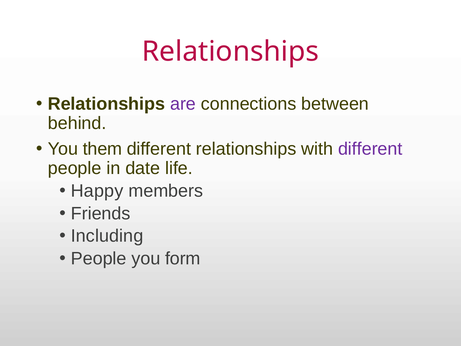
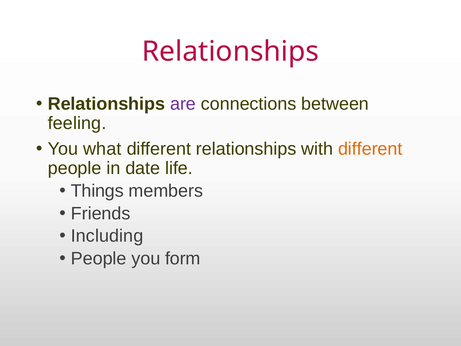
behind: behind -> feeling
them: them -> what
different at (370, 149) colour: purple -> orange
Happy: Happy -> Things
